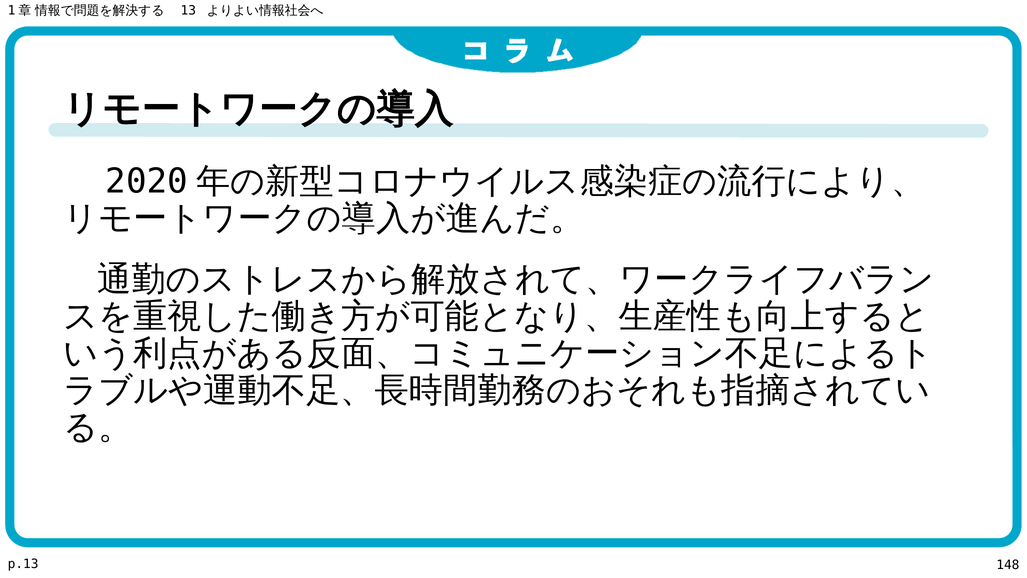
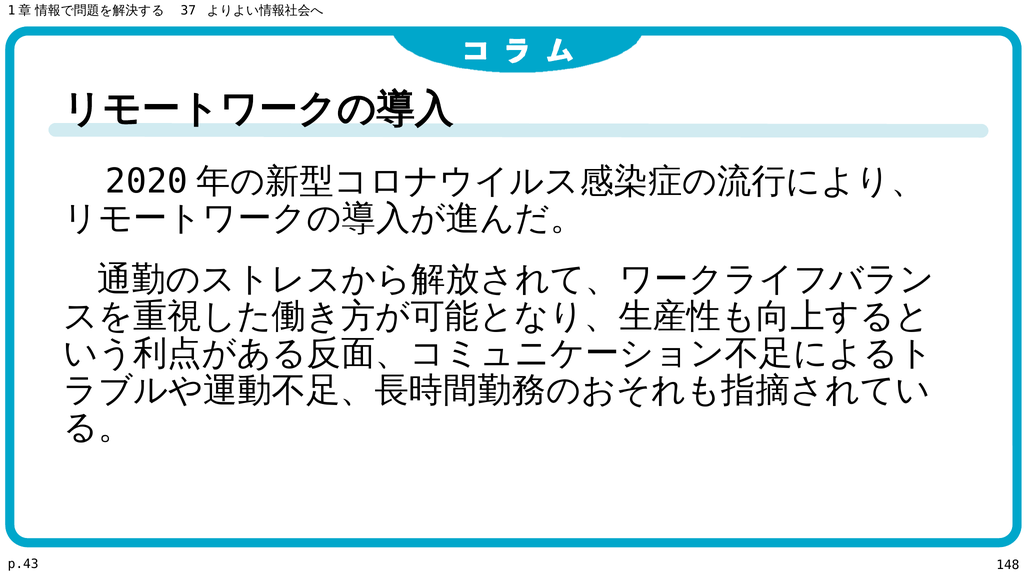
13: 13 -> 37
p.13: p.13 -> p.43
